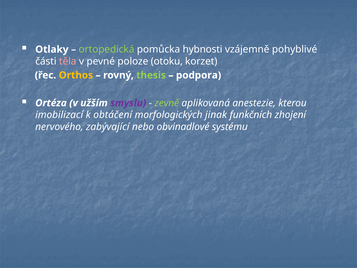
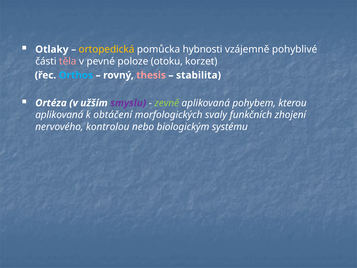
ortopedická colour: light green -> yellow
Orthos colour: yellow -> light blue
thesis colour: light green -> pink
podpora: podpora -> stabilita
anestezie: anestezie -> pohybem
imobilizací at (59, 115): imobilizací -> aplikovaná
jinak: jinak -> svaly
zabývající: zabývající -> kontrolou
obvinadlové: obvinadlové -> biologickým
